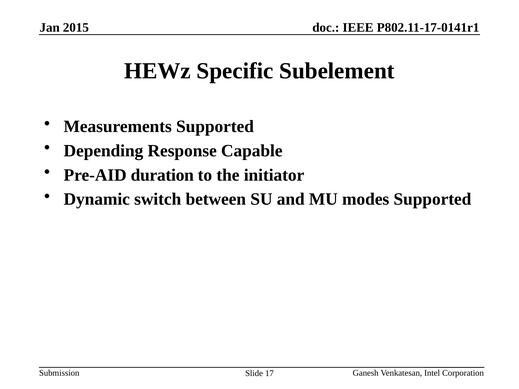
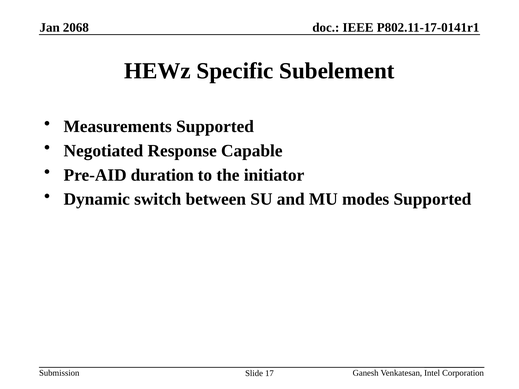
2015: 2015 -> 2068
Depending: Depending -> Negotiated
